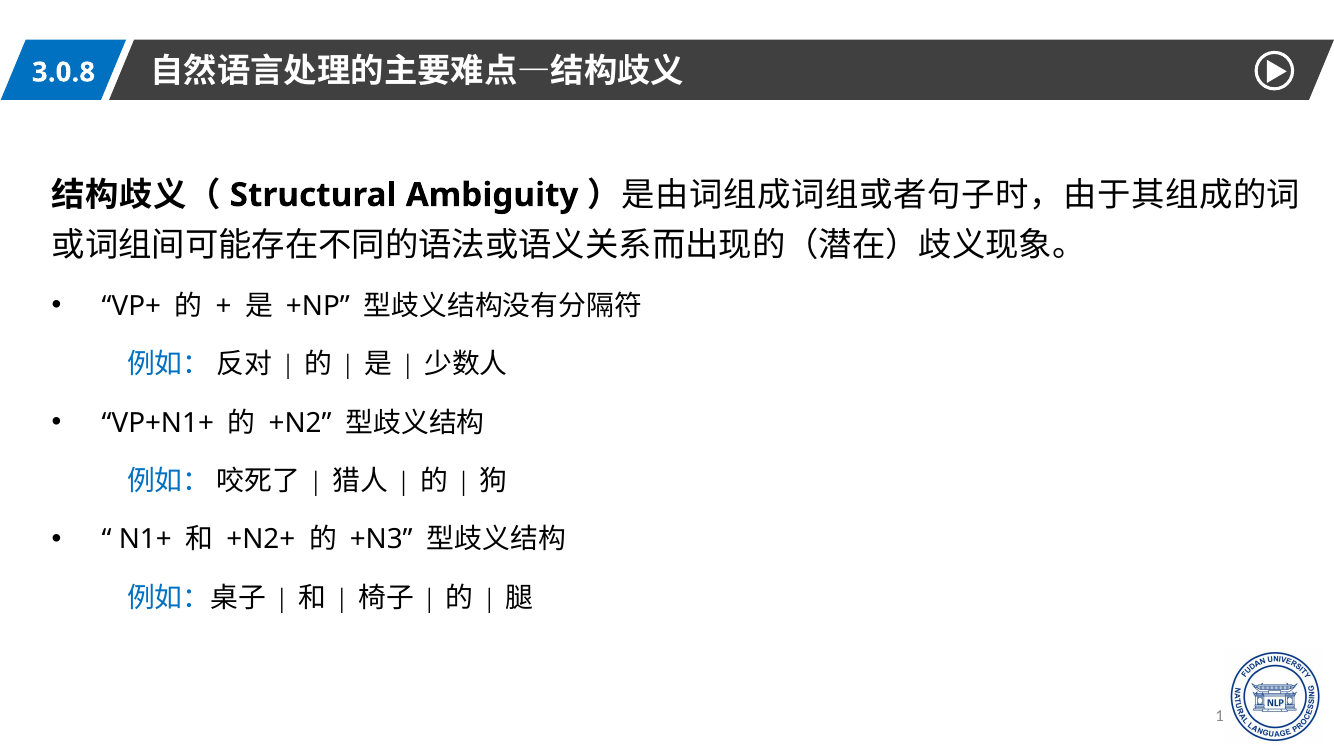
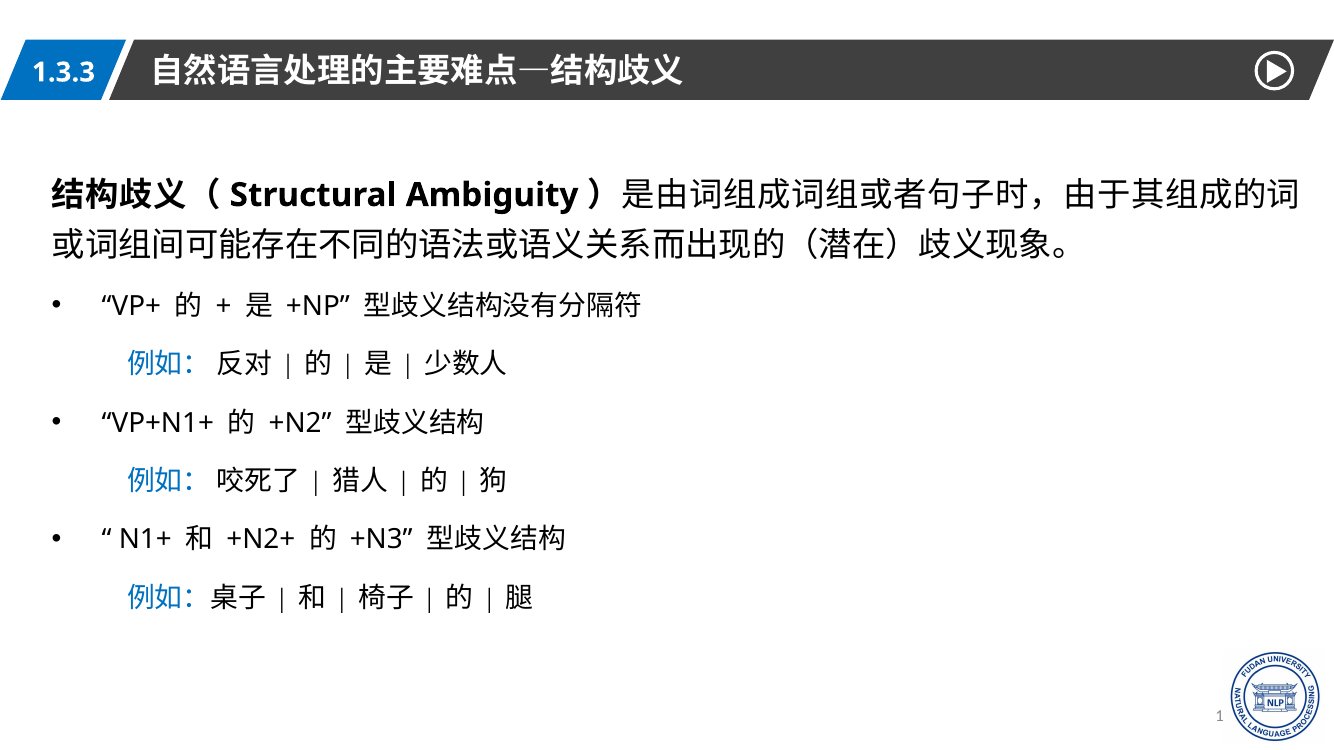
3.0.8: 3.0.8 -> 1.3.3
